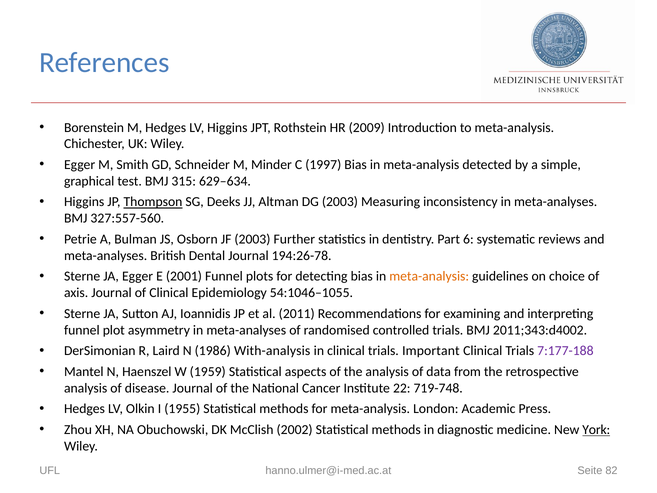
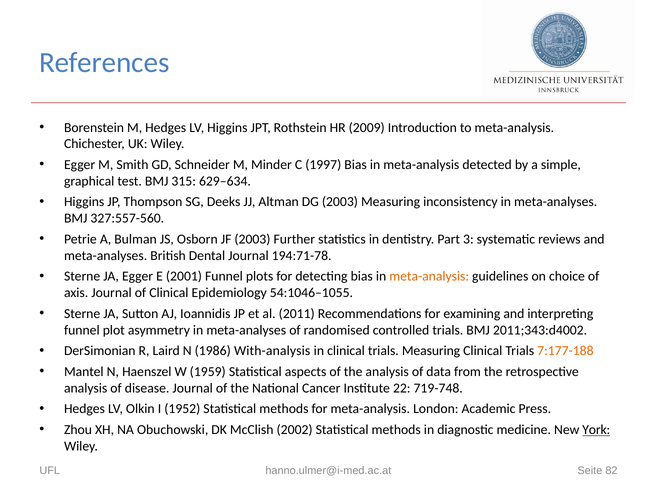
Thompson underline: present -> none
6: 6 -> 3
194:26-78: 194:26-78 -> 194:71-78
trials Important: Important -> Measuring
7:177-188 colour: purple -> orange
1955: 1955 -> 1952
